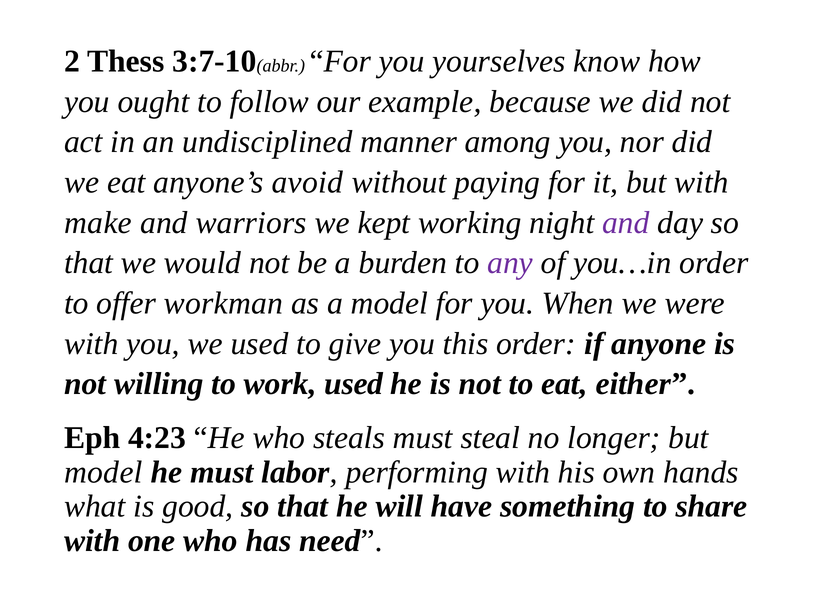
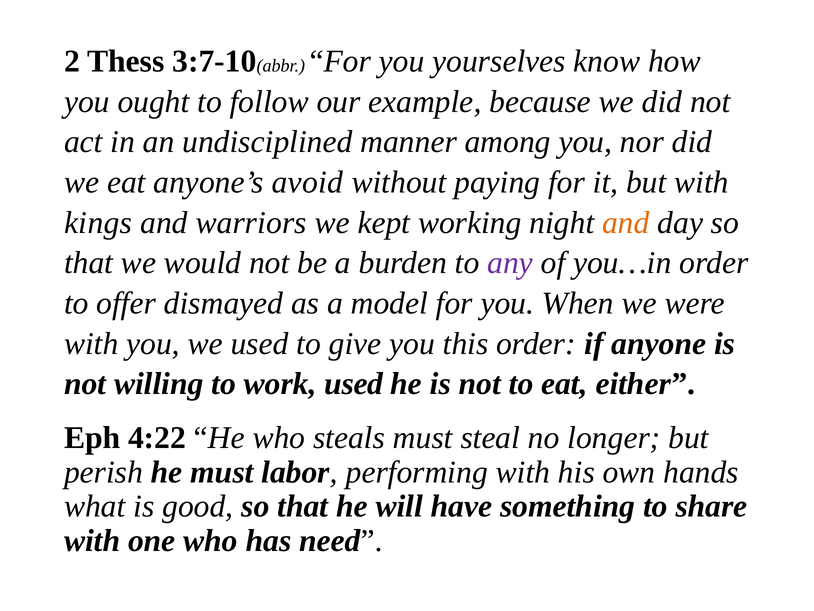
make: make -> kings
and at (626, 222) colour: purple -> orange
workman: workman -> dismayed
4:23: 4:23 -> 4:22
model at (103, 472): model -> perish
